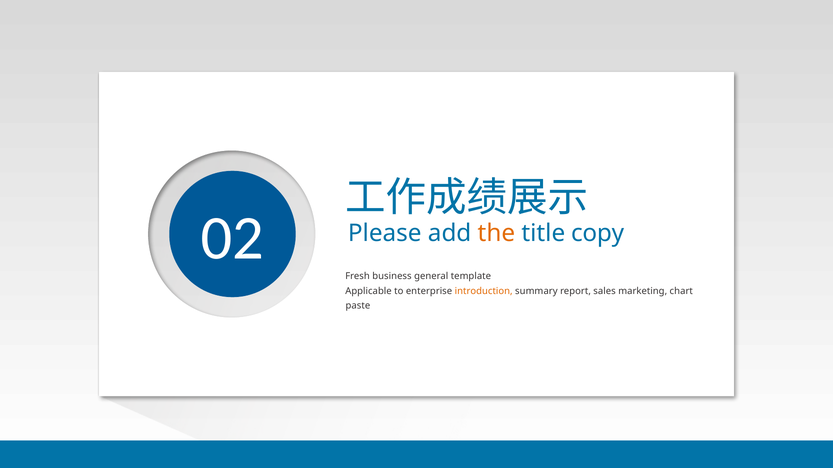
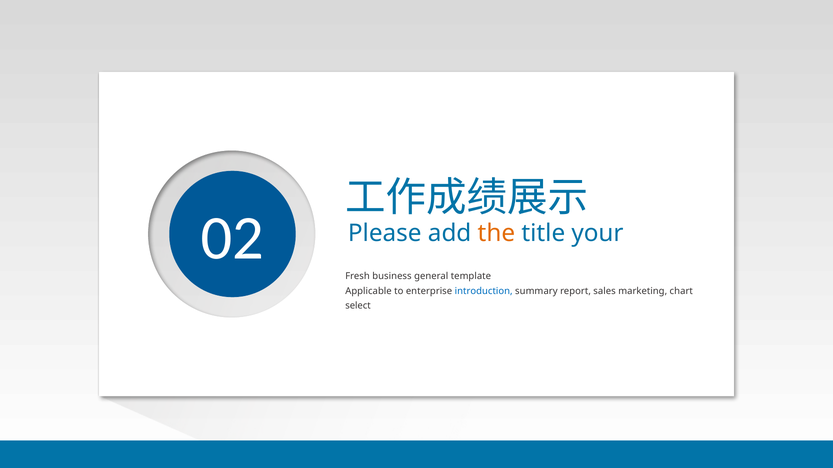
copy: copy -> your
introduction colour: orange -> blue
paste: paste -> select
